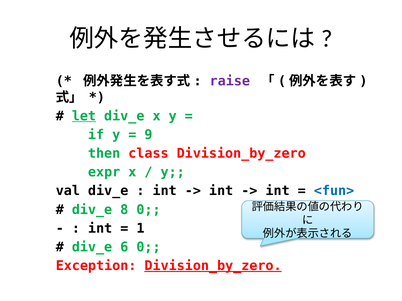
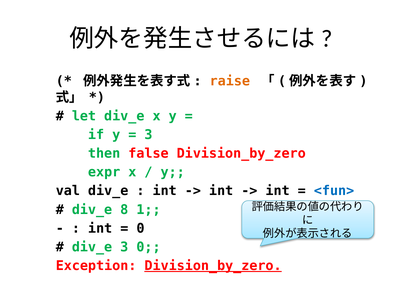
raise colour: purple -> orange
let underline: present -> none
9 at (148, 135): 9 -> 3
class: class -> false
8 0: 0 -> 1
1 at (140, 229): 1 -> 0
div_e 6: 6 -> 3
